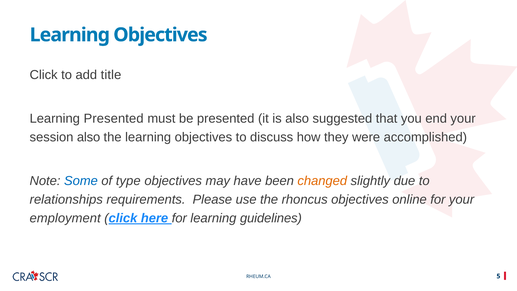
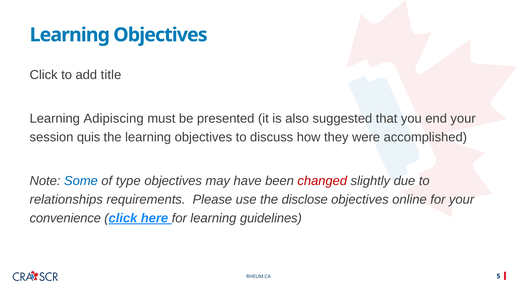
Learning Presented: Presented -> Adipiscing
session also: also -> quis
changed colour: orange -> red
rhoncus: rhoncus -> disclose
employment: employment -> convenience
